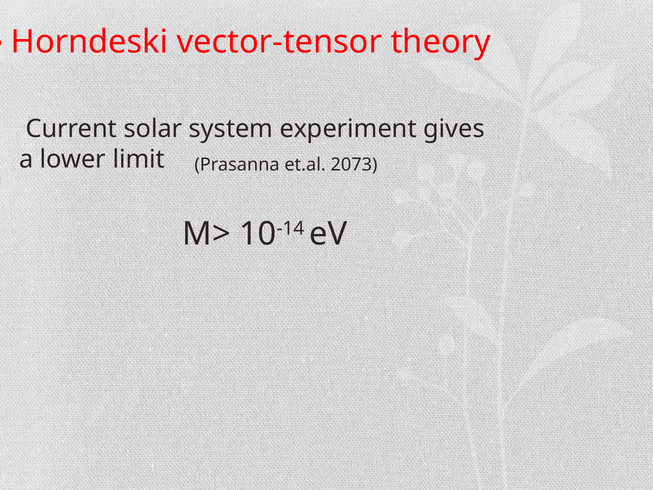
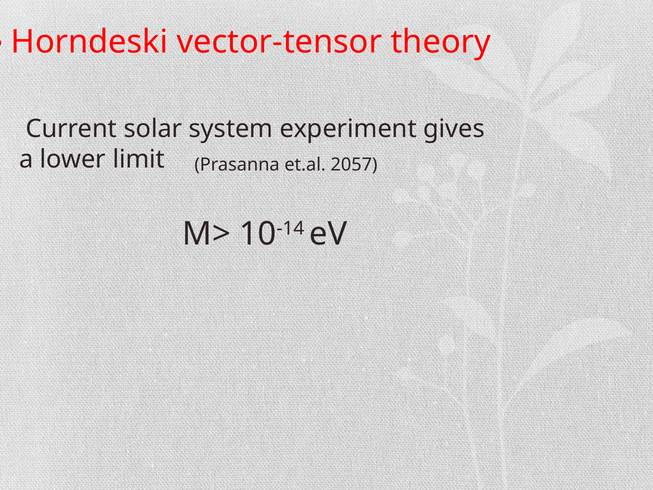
2073: 2073 -> 2057
